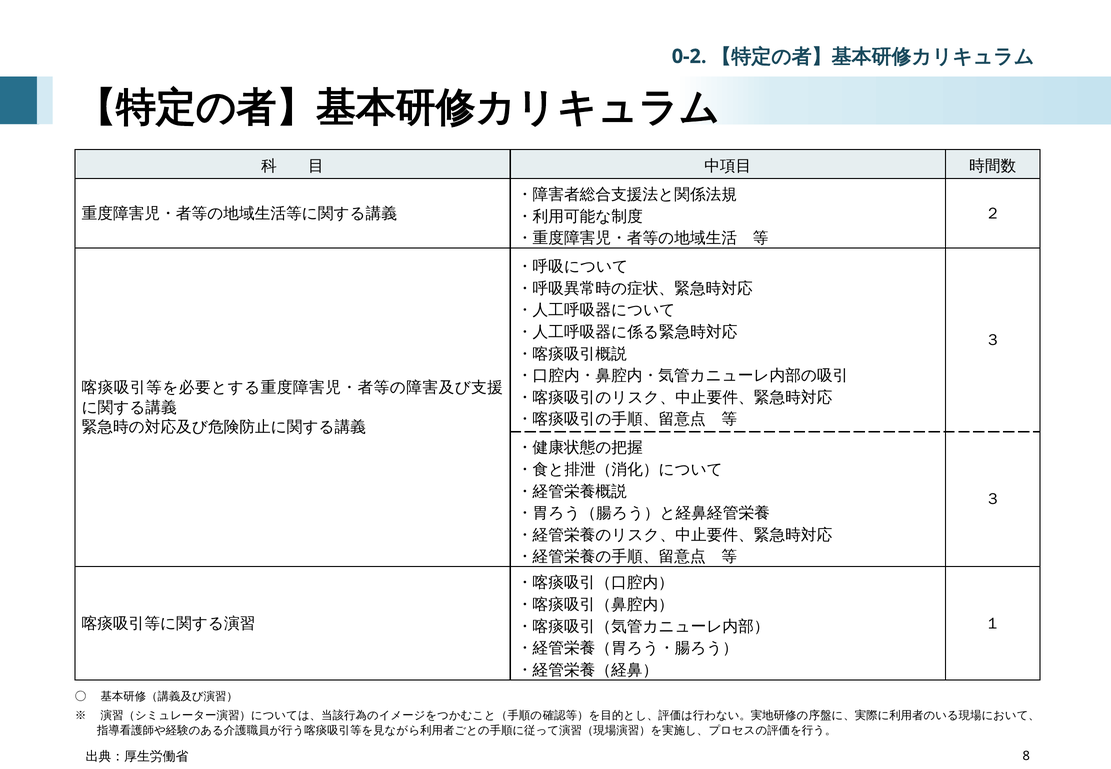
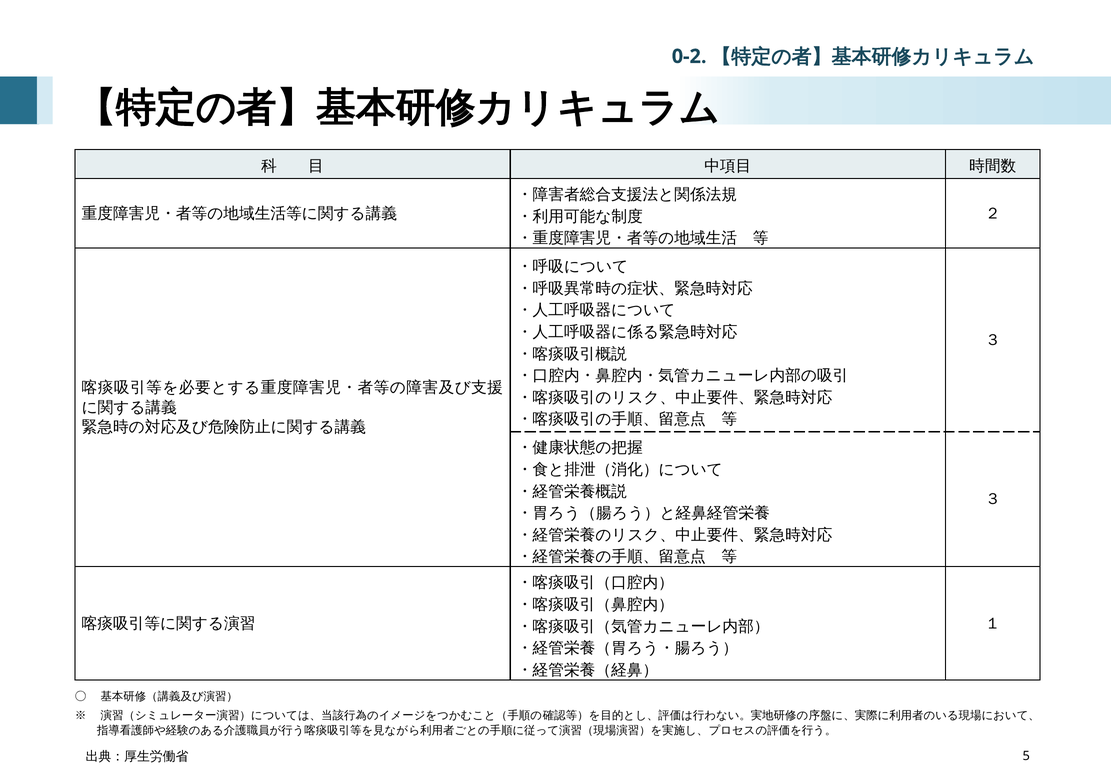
8: 8 -> 5
